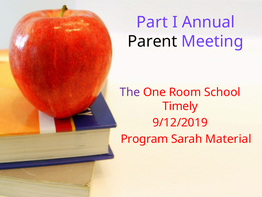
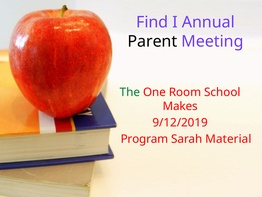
Part: Part -> Find
The colour: purple -> green
Timely: Timely -> Makes
